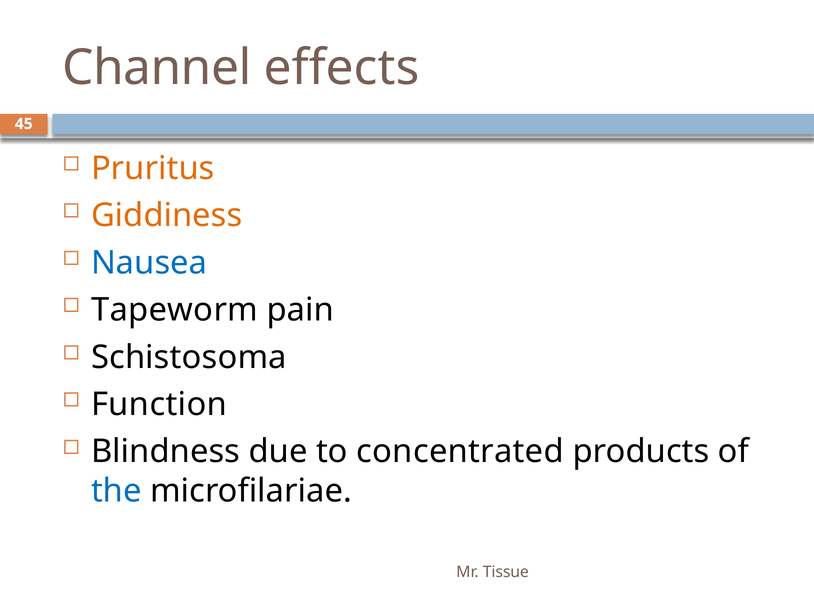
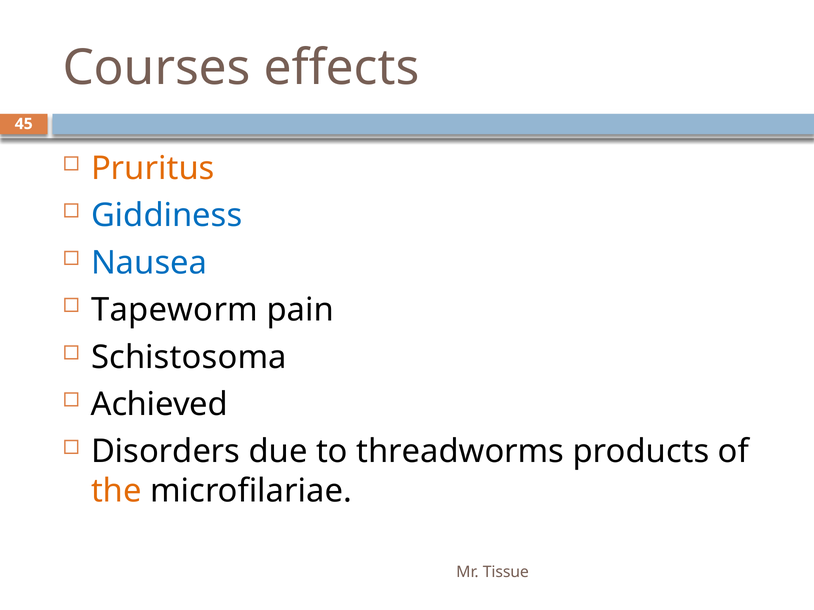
Channel: Channel -> Courses
Giddiness colour: orange -> blue
Function: Function -> Achieved
Blindness: Blindness -> Disorders
concentrated: concentrated -> threadworms
the colour: blue -> orange
